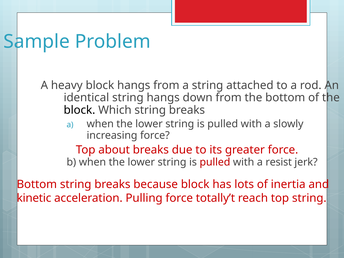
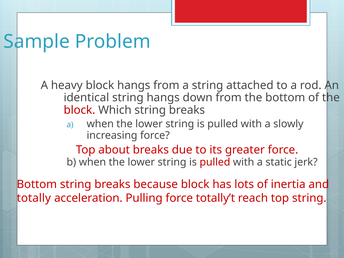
block at (79, 110) colour: black -> red
resist: resist -> static
kinetic: kinetic -> totally
